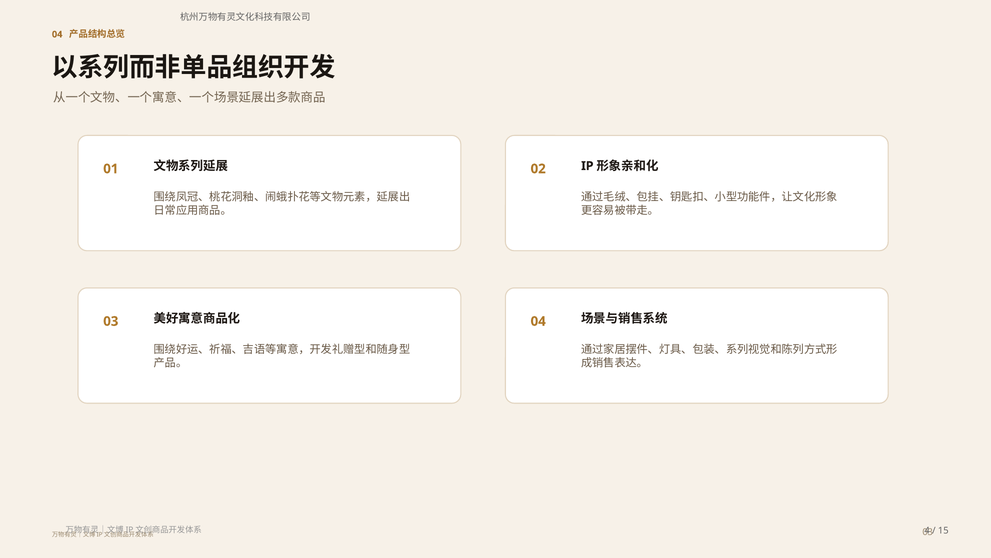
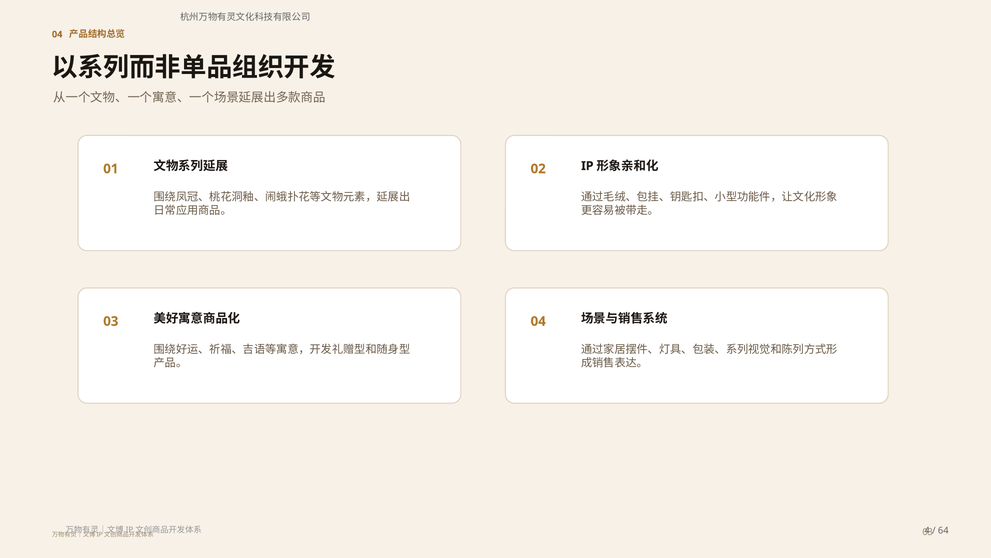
15: 15 -> 64
